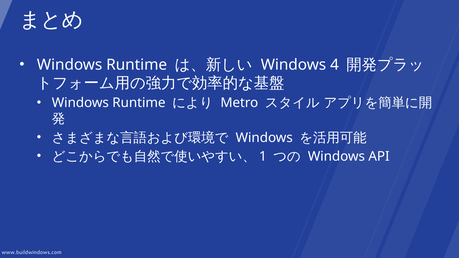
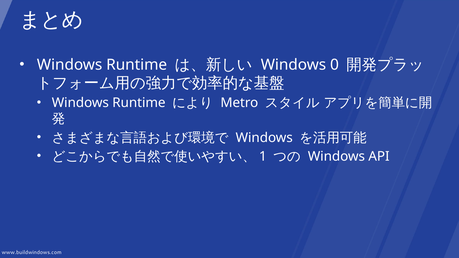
4: 4 -> 0
